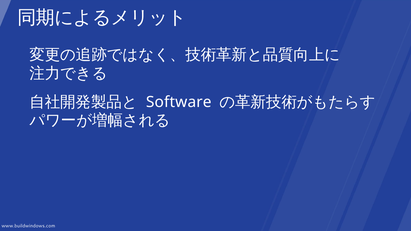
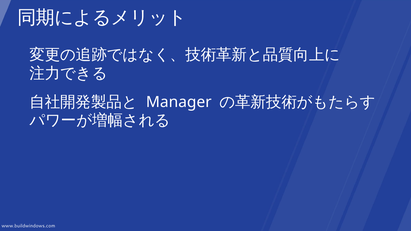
Software: Software -> Manager
